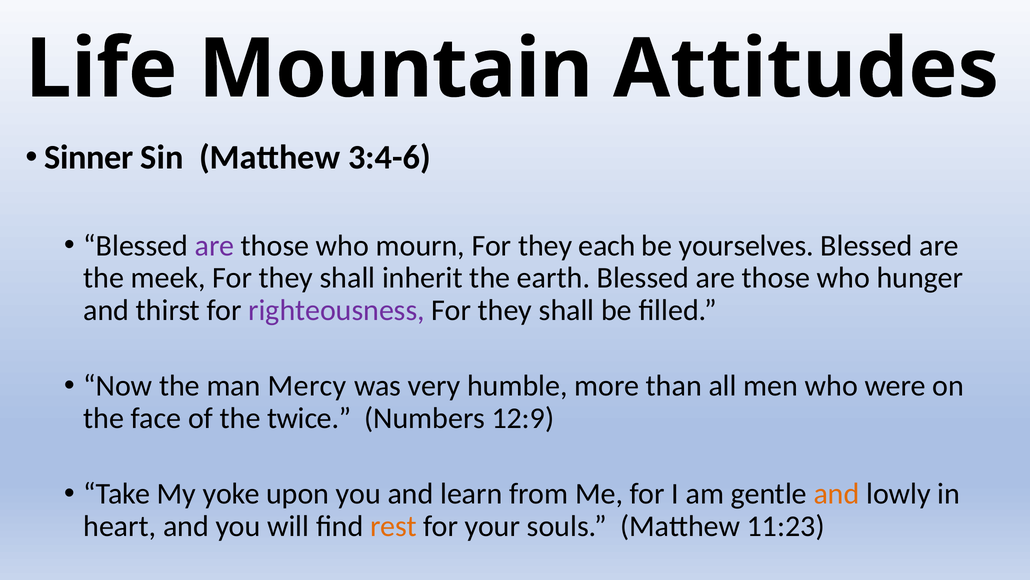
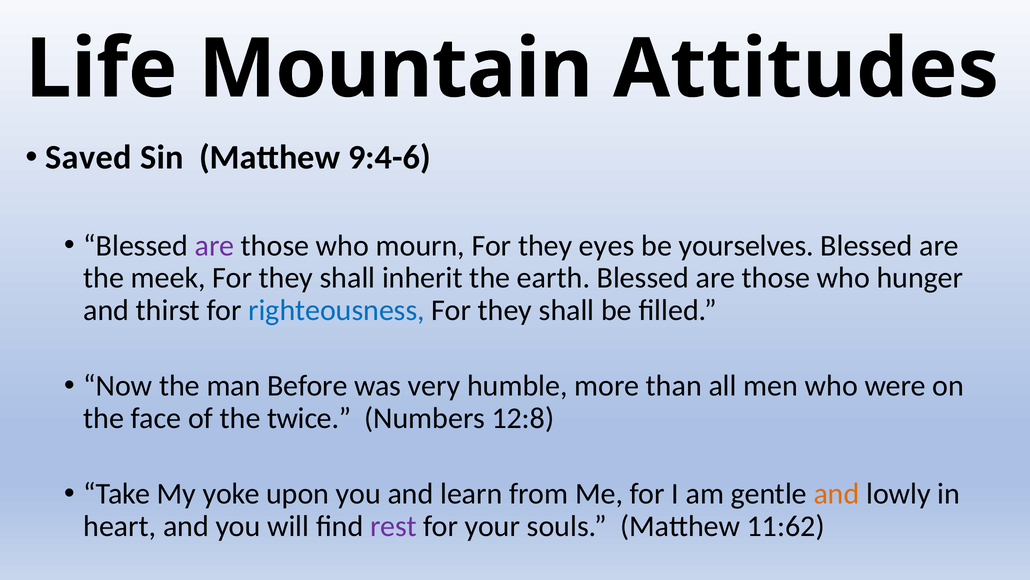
Sinner: Sinner -> Saved
3:4-6: 3:4-6 -> 9:4-6
each: each -> eyes
righteousness colour: purple -> blue
Mercy: Mercy -> Before
12:9: 12:9 -> 12:8
rest colour: orange -> purple
11:23: 11:23 -> 11:62
